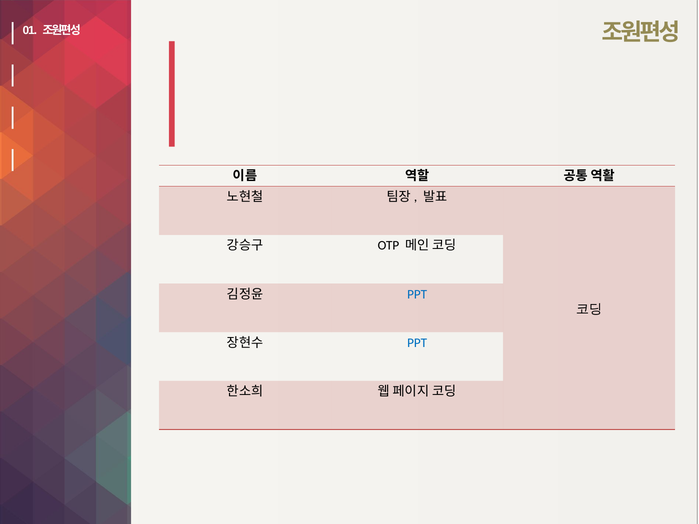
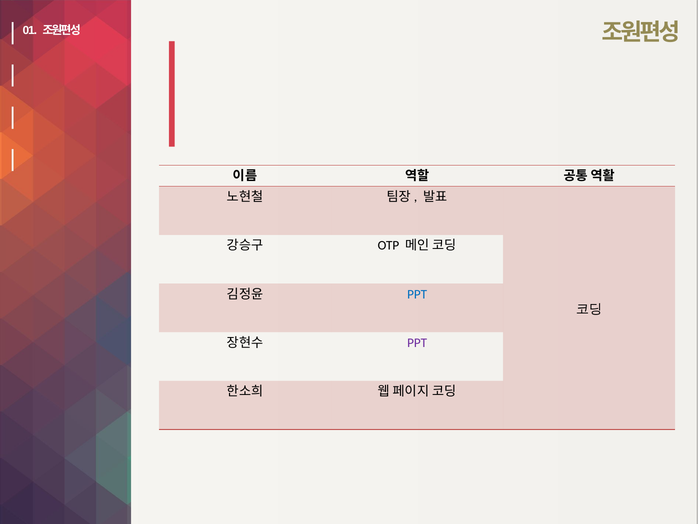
PPT at (417, 343) colour: blue -> purple
